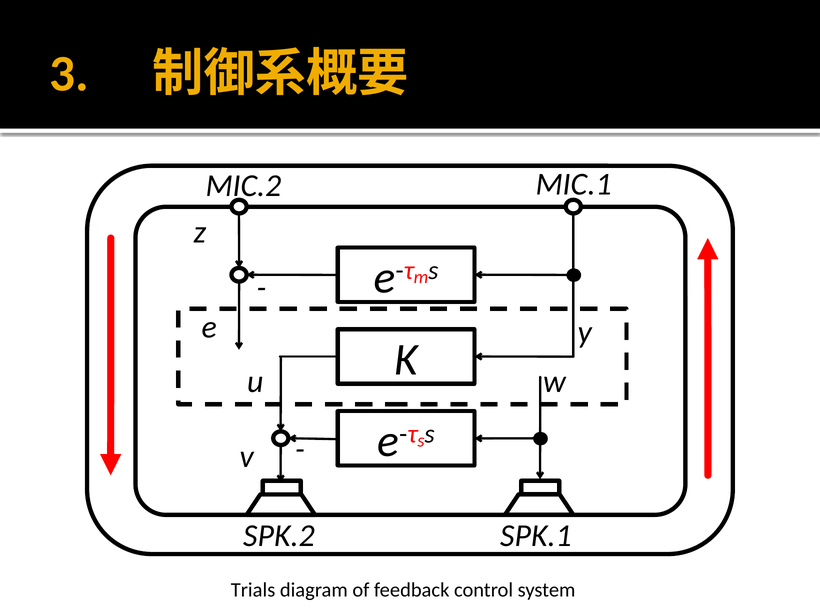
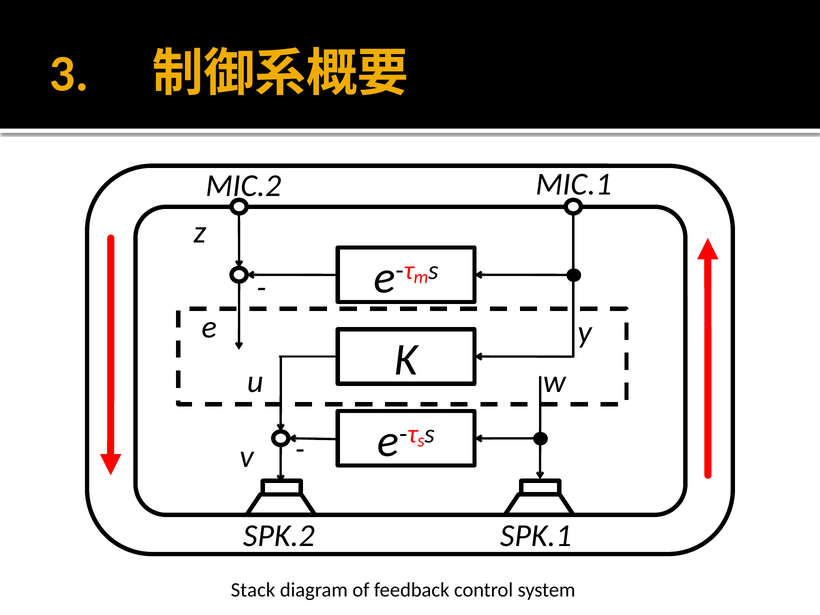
Trials: Trials -> Stack
